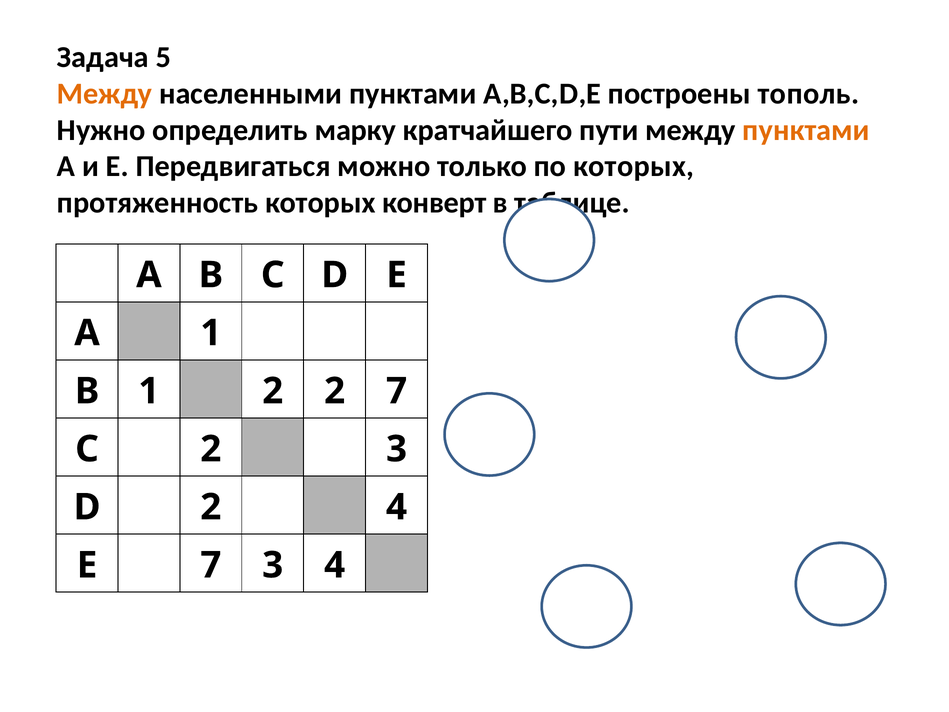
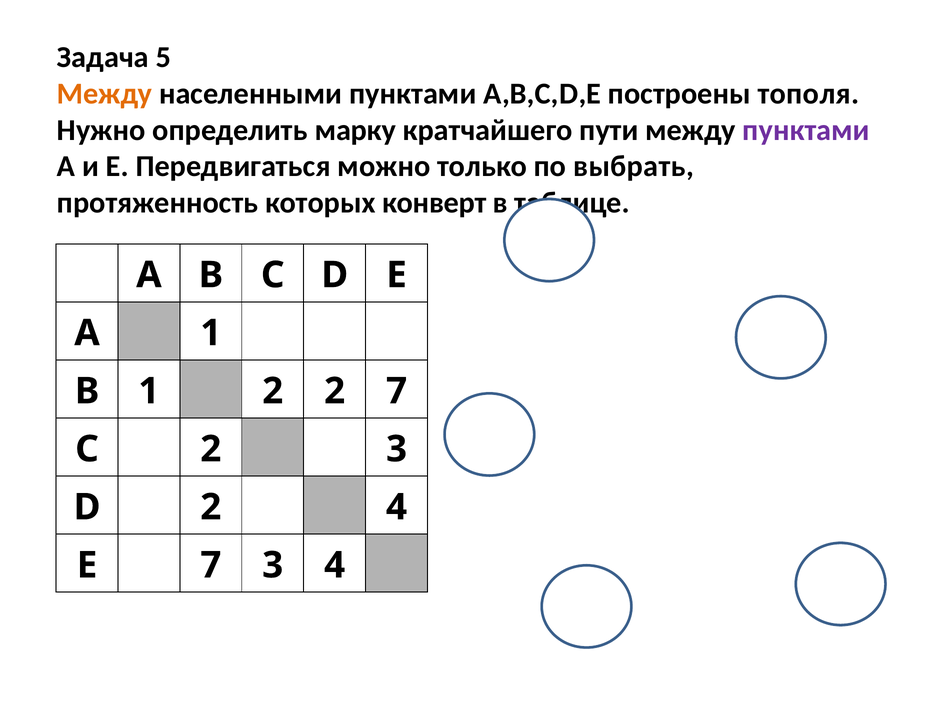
тополь: тополь -> тополя
пунктами at (806, 130) colour: orange -> purple
по которых: которых -> выбрать
